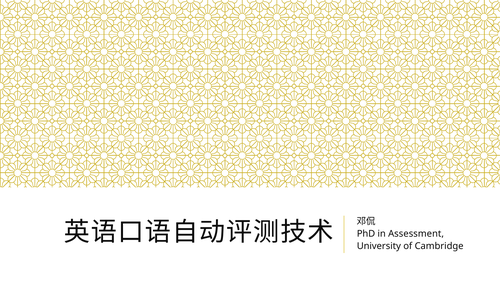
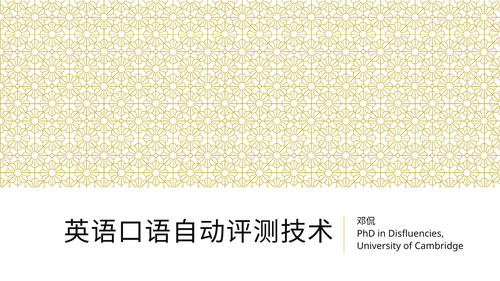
Assessment: Assessment -> Disfluencies
